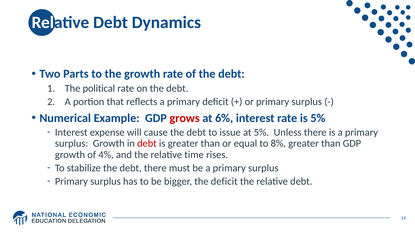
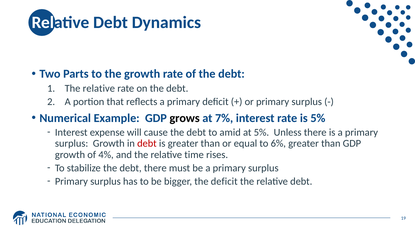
political at (99, 88): political -> relative
grows colour: red -> black
6%: 6% -> 7%
issue: issue -> amid
8%: 8% -> 6%
